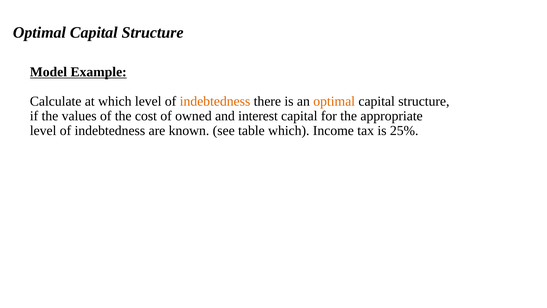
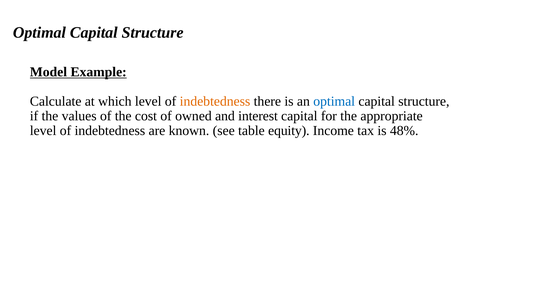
optimal at (334, 101) colour: orange -> blue
table which: which -> equity
25%: 25% -> 48%
